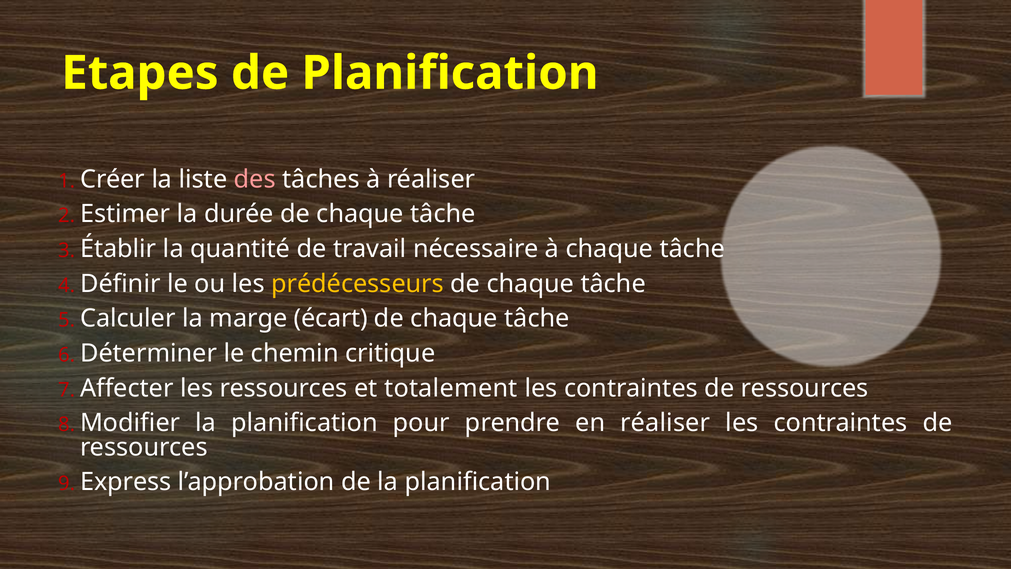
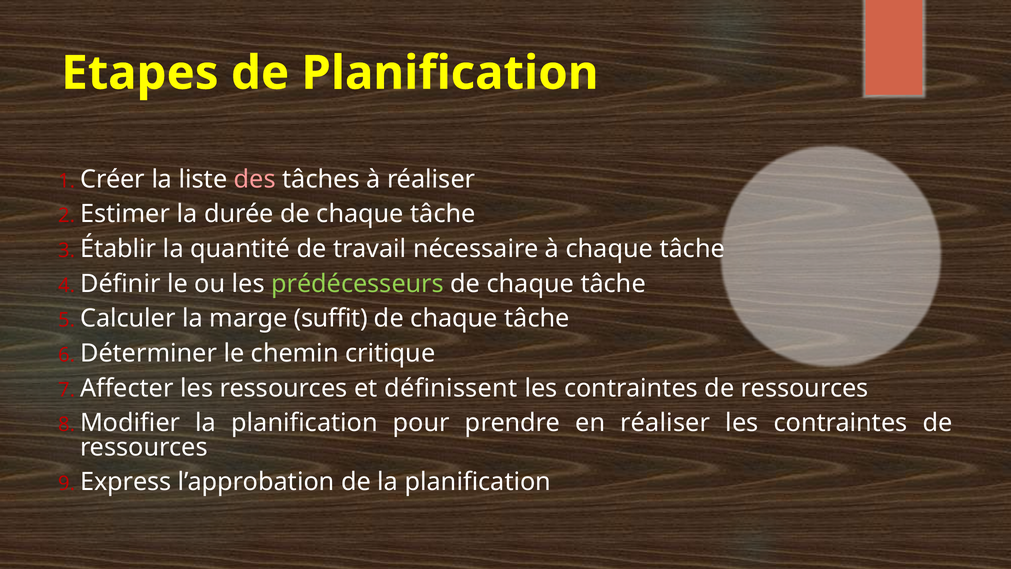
prédécesseurs colour: yellow -> light green
écart: écart -> suffit
totalement: totalement -> définissent
